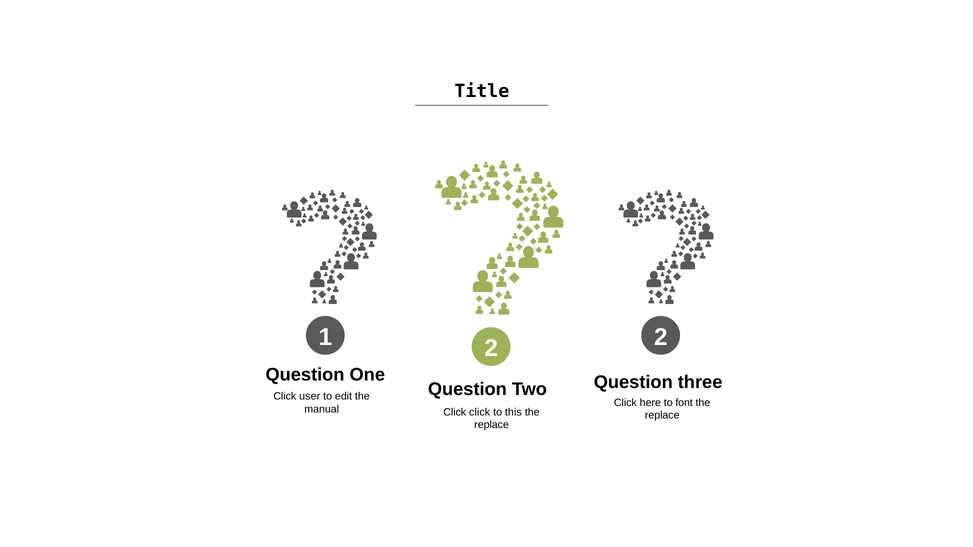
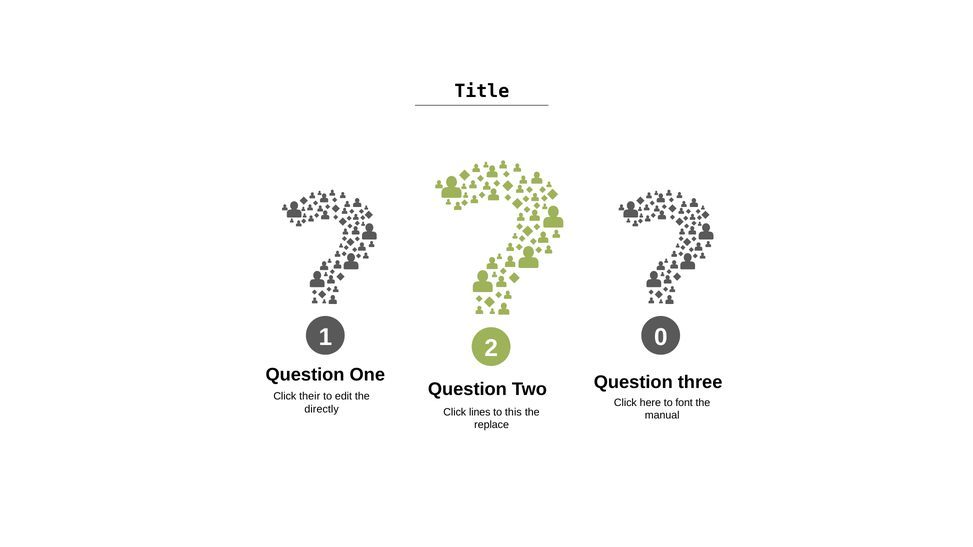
2 2: 2 -> 0
user: user -> their
manual: manual -> directly
Click click: click -> lines
replace at (662, 416): replace -> manual
